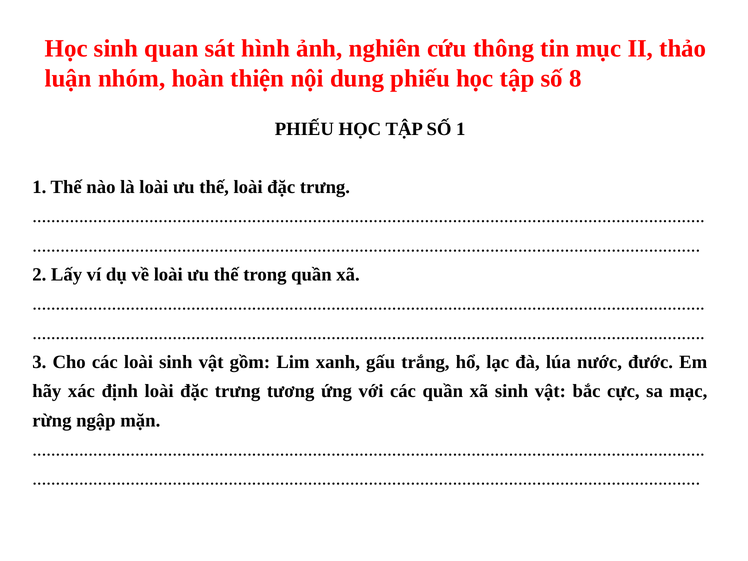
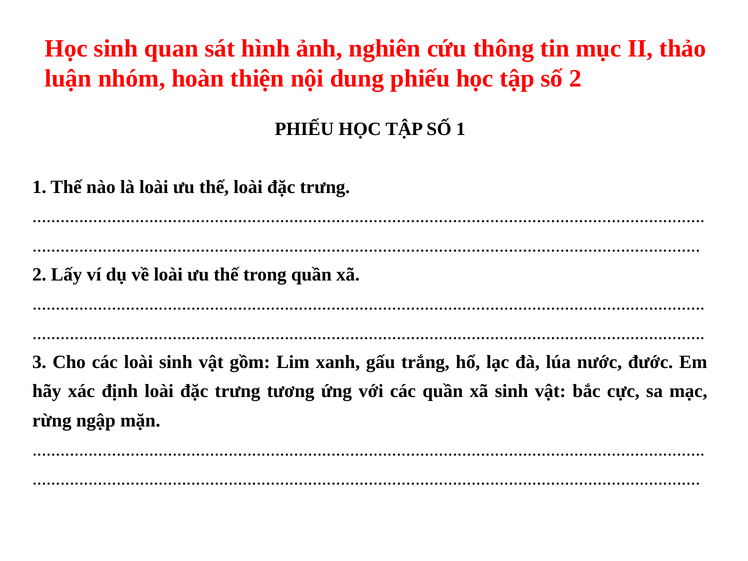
số 8: 8 -> 2
